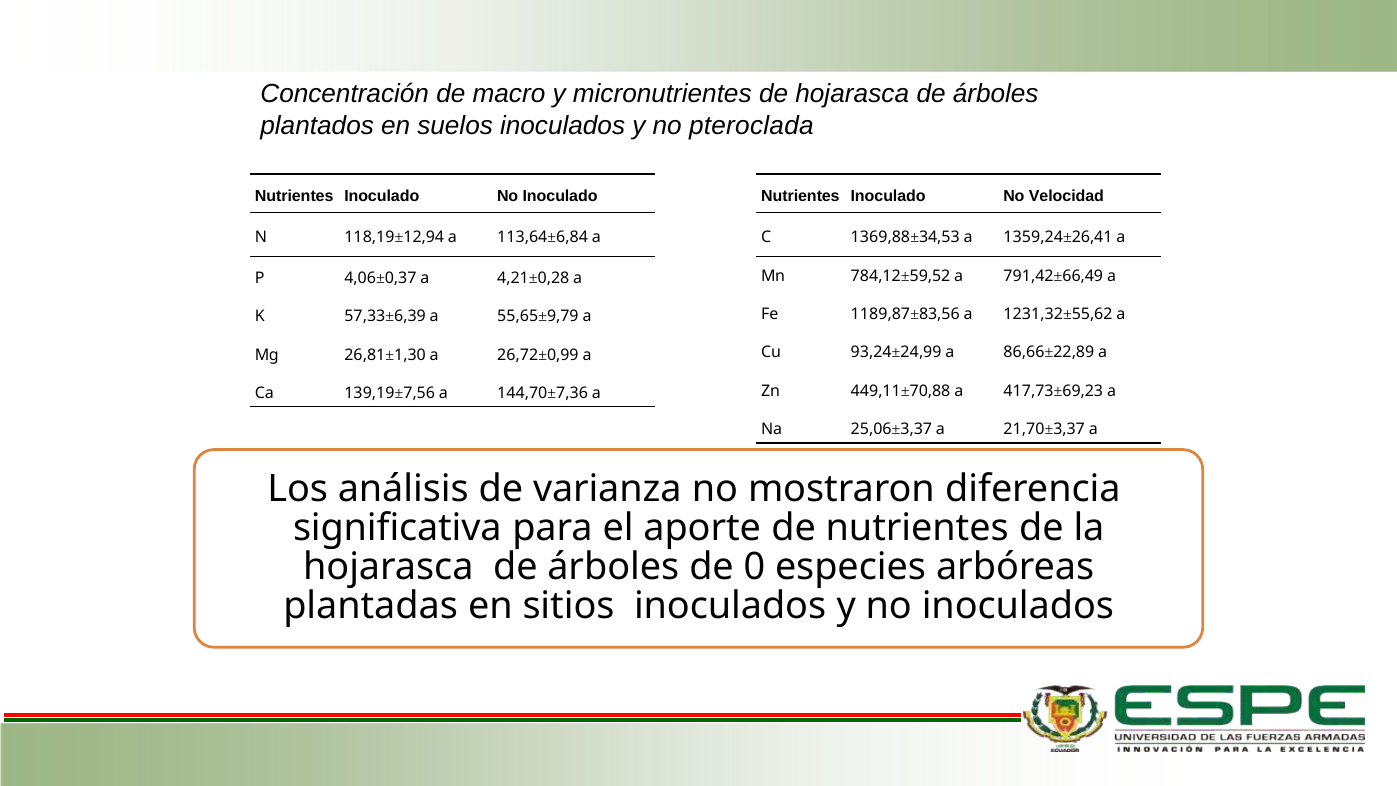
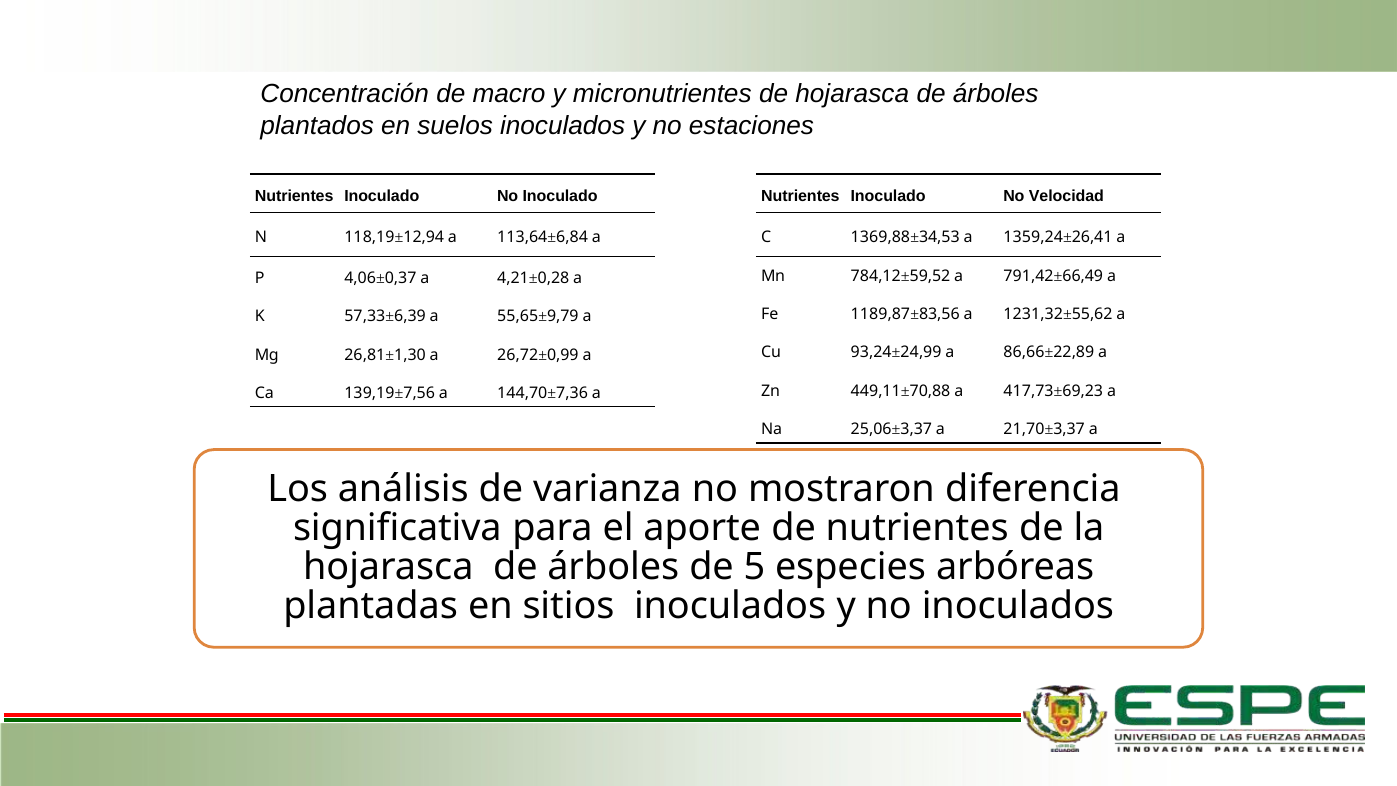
pteroclada: pteroclada -> estaciones
0: 0 -> 5
